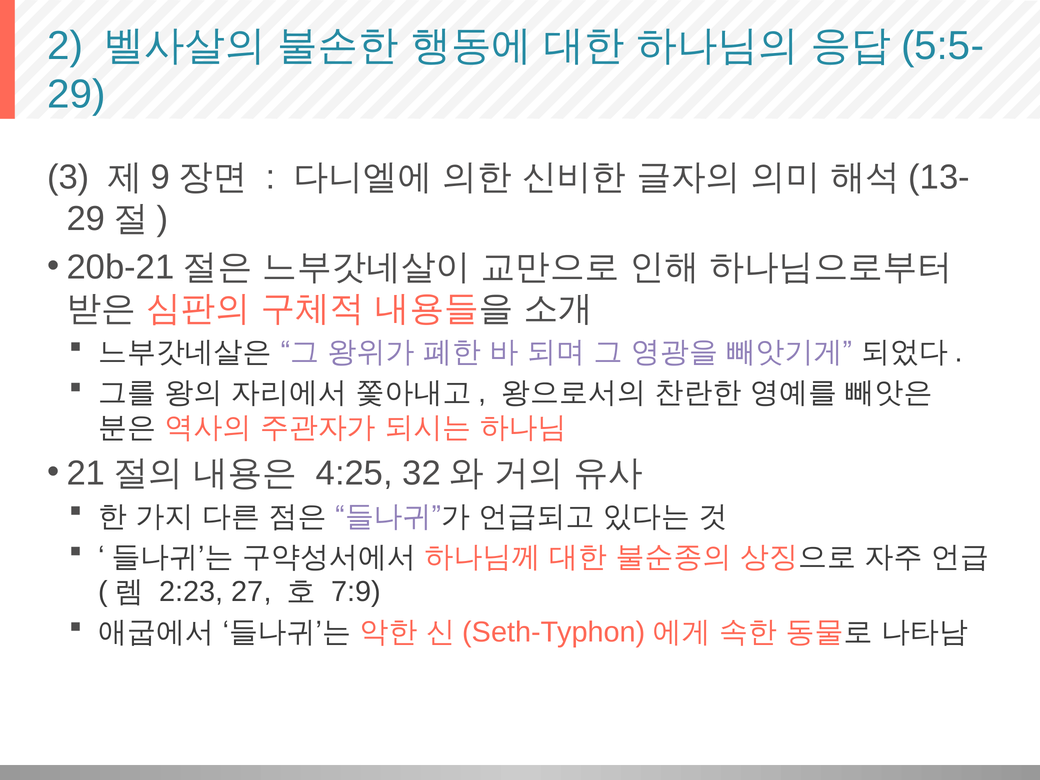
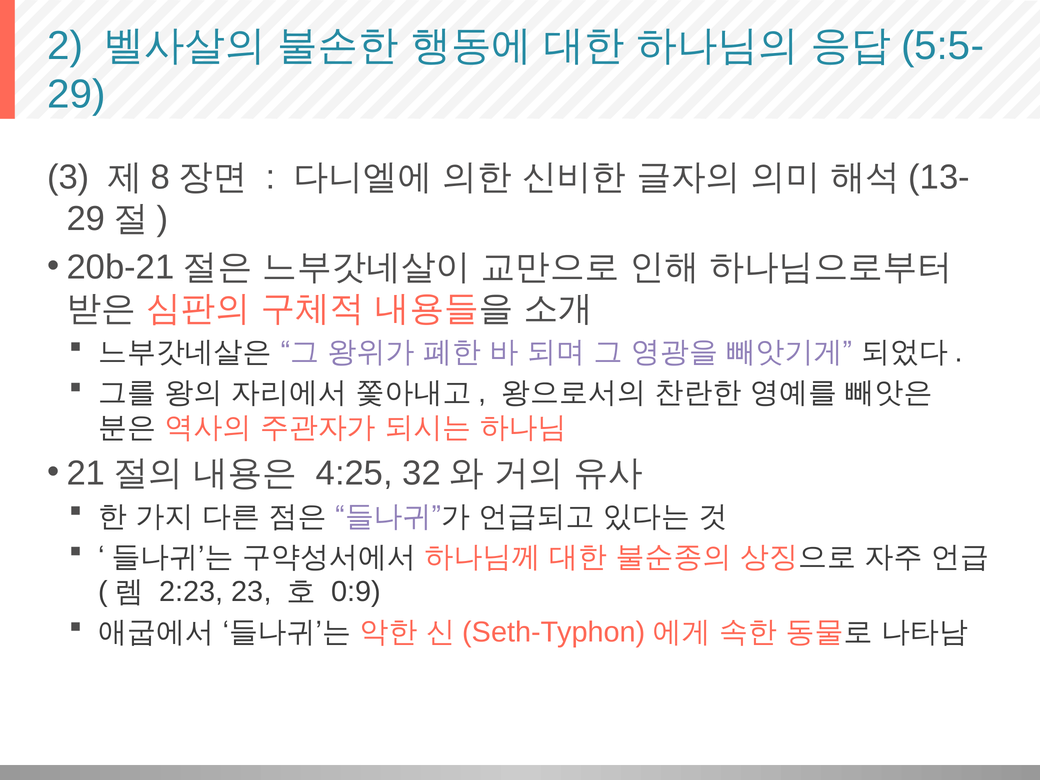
9: 9 -> 8
27: 27 -> 23
7:9: 7:9 -> 0:9
